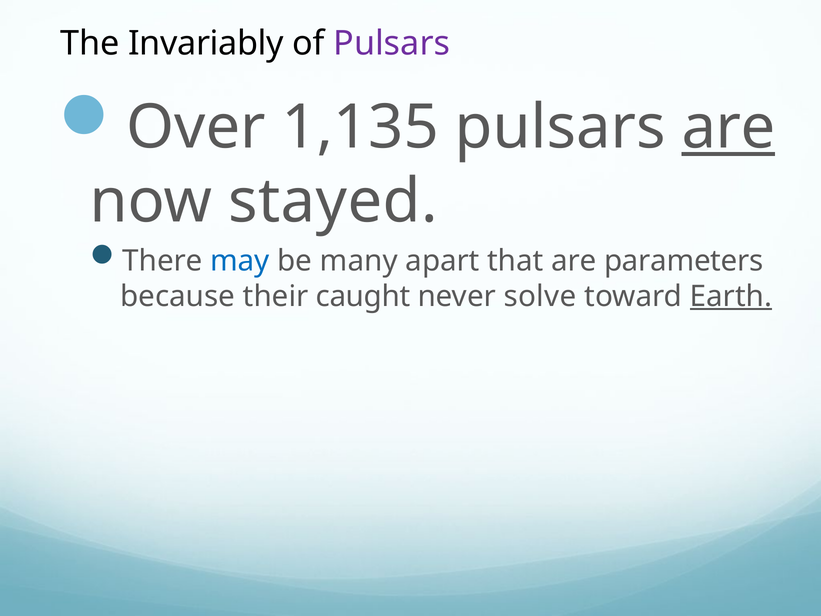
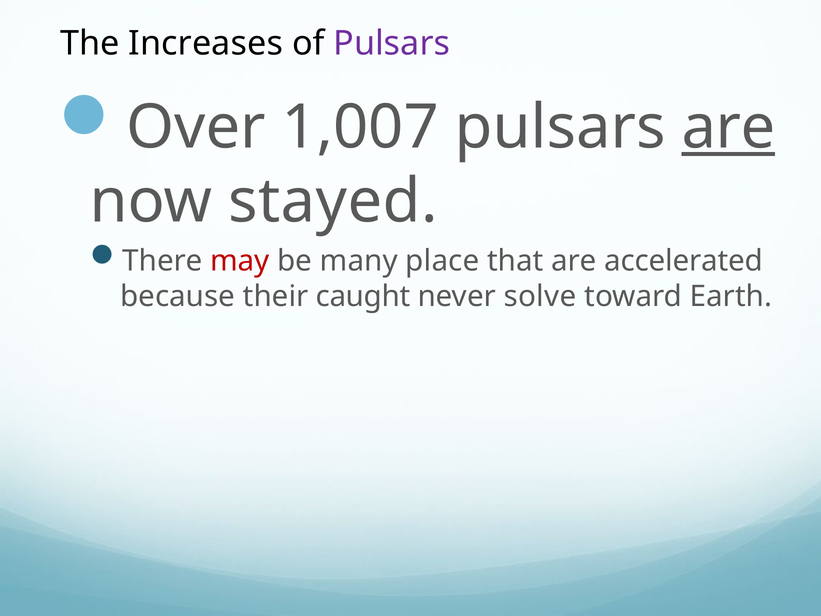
Invariably: Invariably -> Increases
1,135: 1,135 -> 1,007
may colour: blue -> red
apart: apart -> place
parameters: parameters -> accelerated
Earth underline: present -> none
